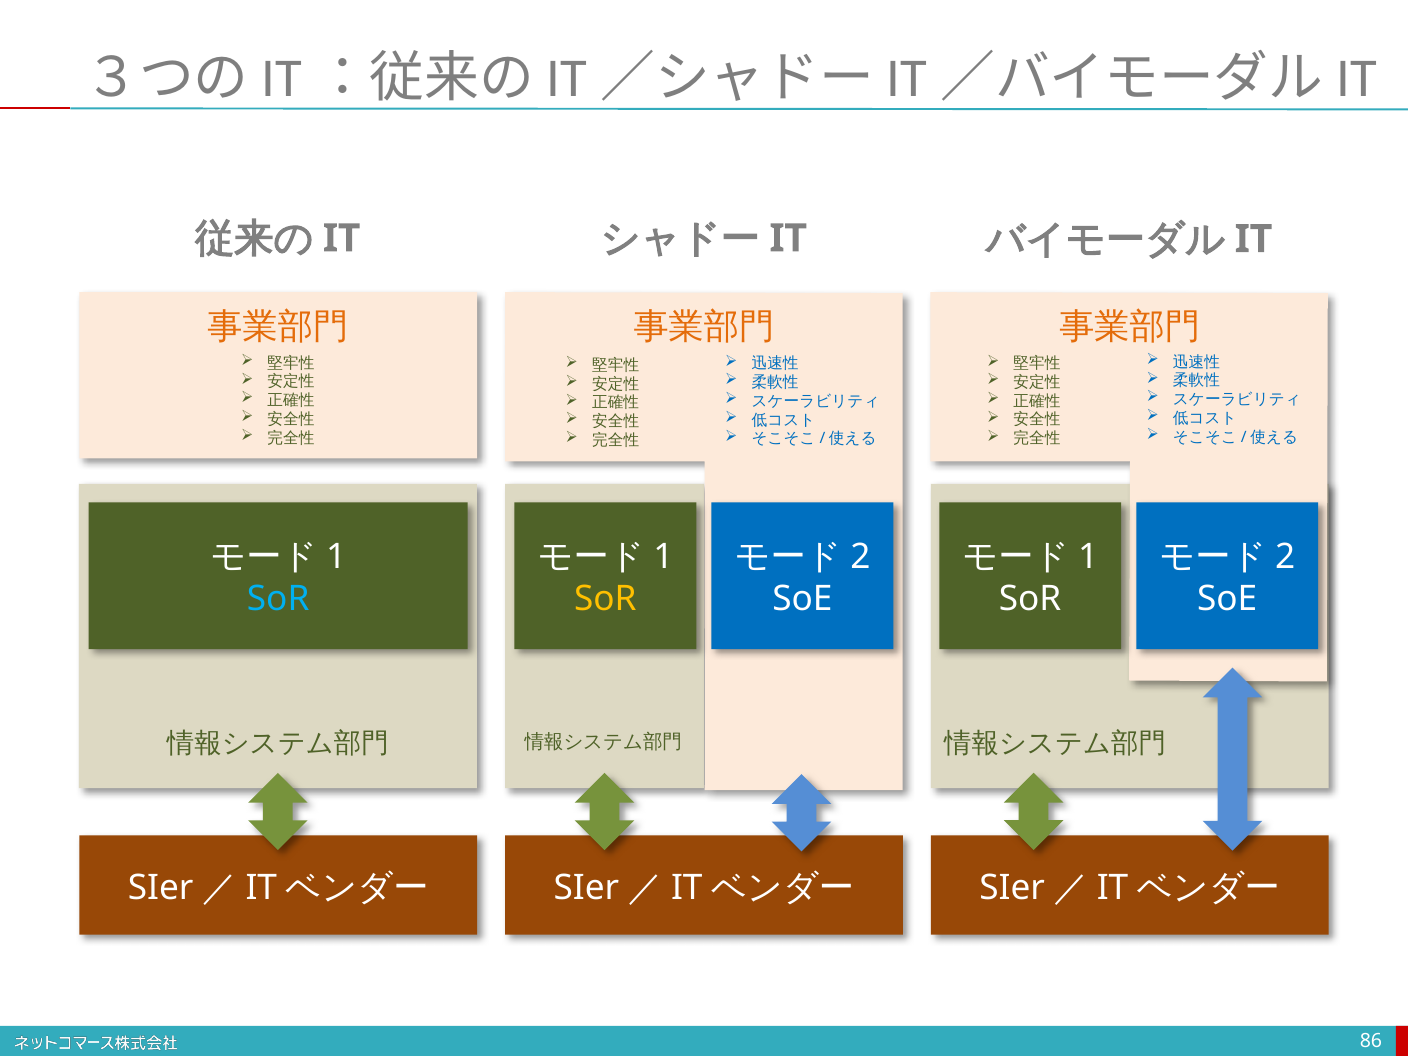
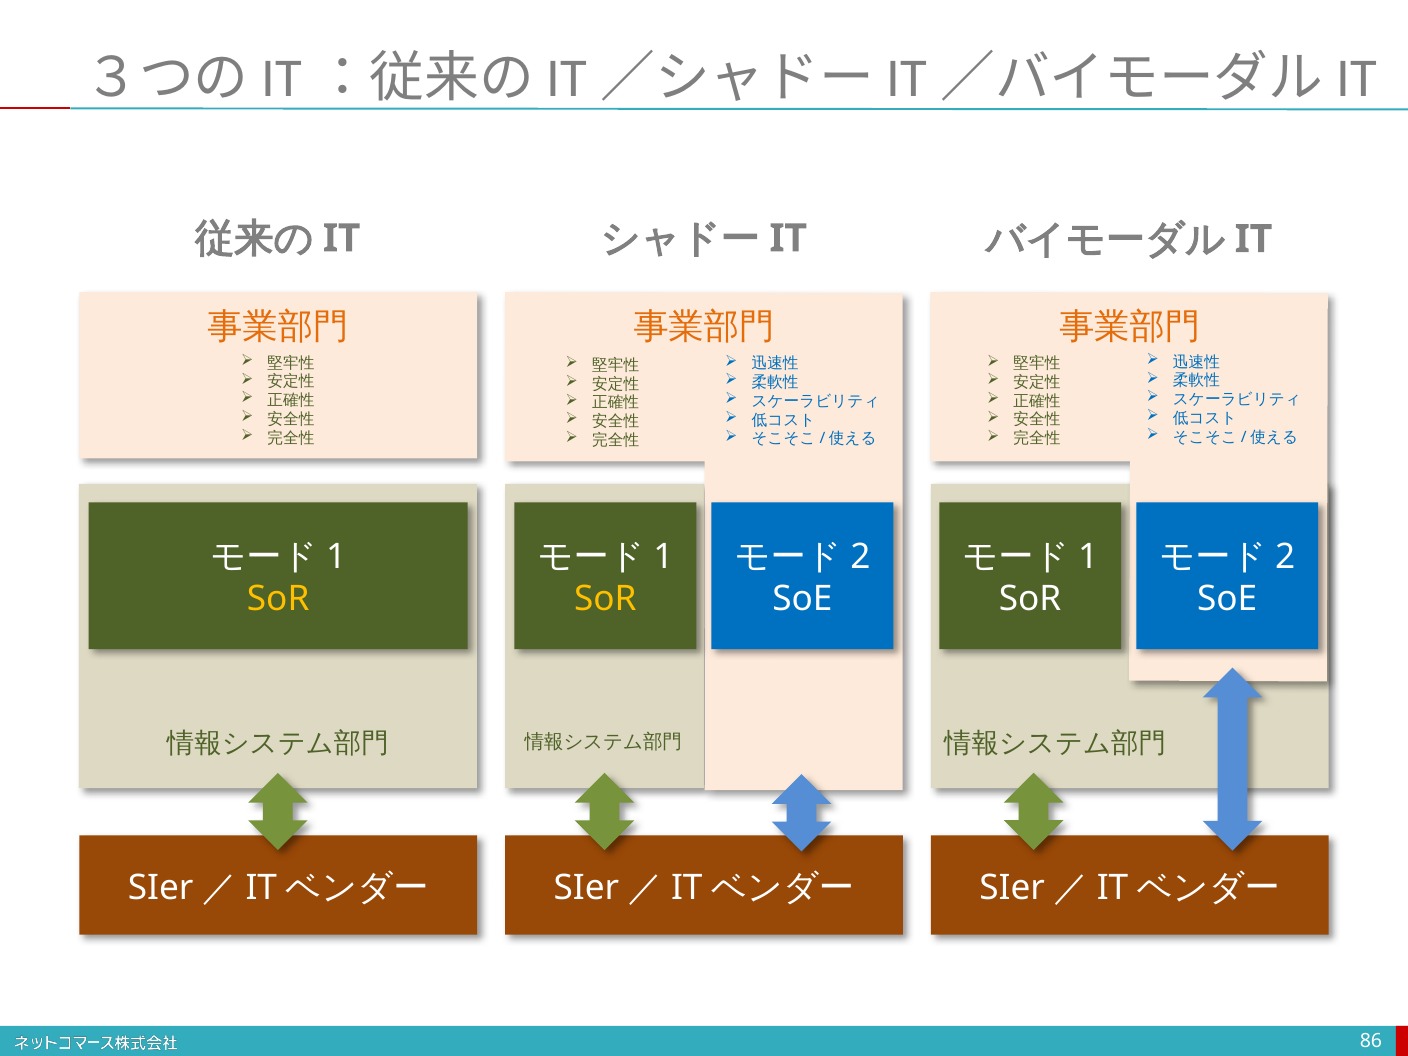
SoR at (278, 599) colour: light blue -> yellow
